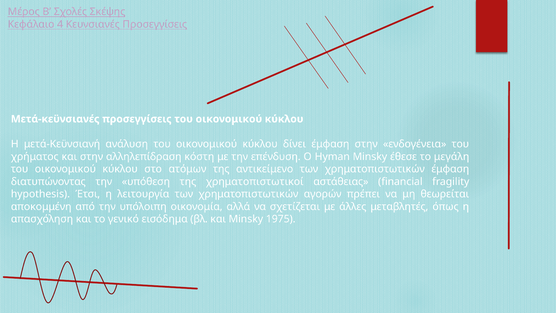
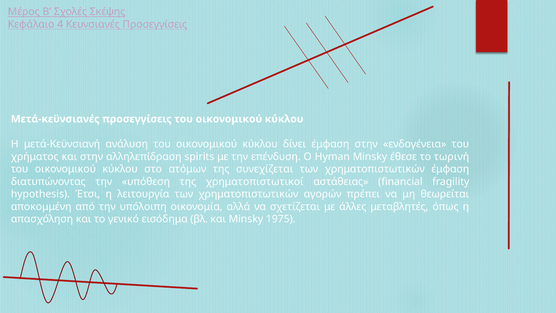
κόστη: κόστη -> spirits
μεγάλη: μεγάλη -> τωρινή
αντικείμενο: αντικείμενο -> συνεχίζεται
